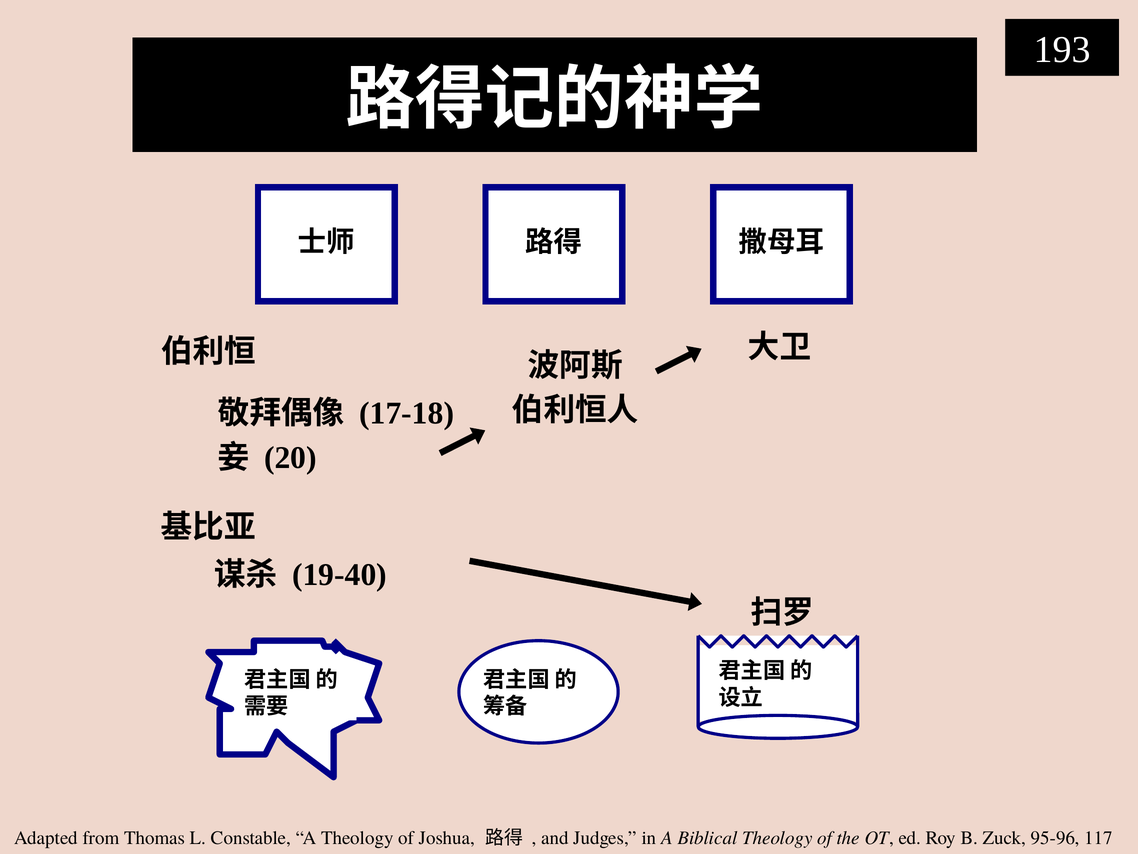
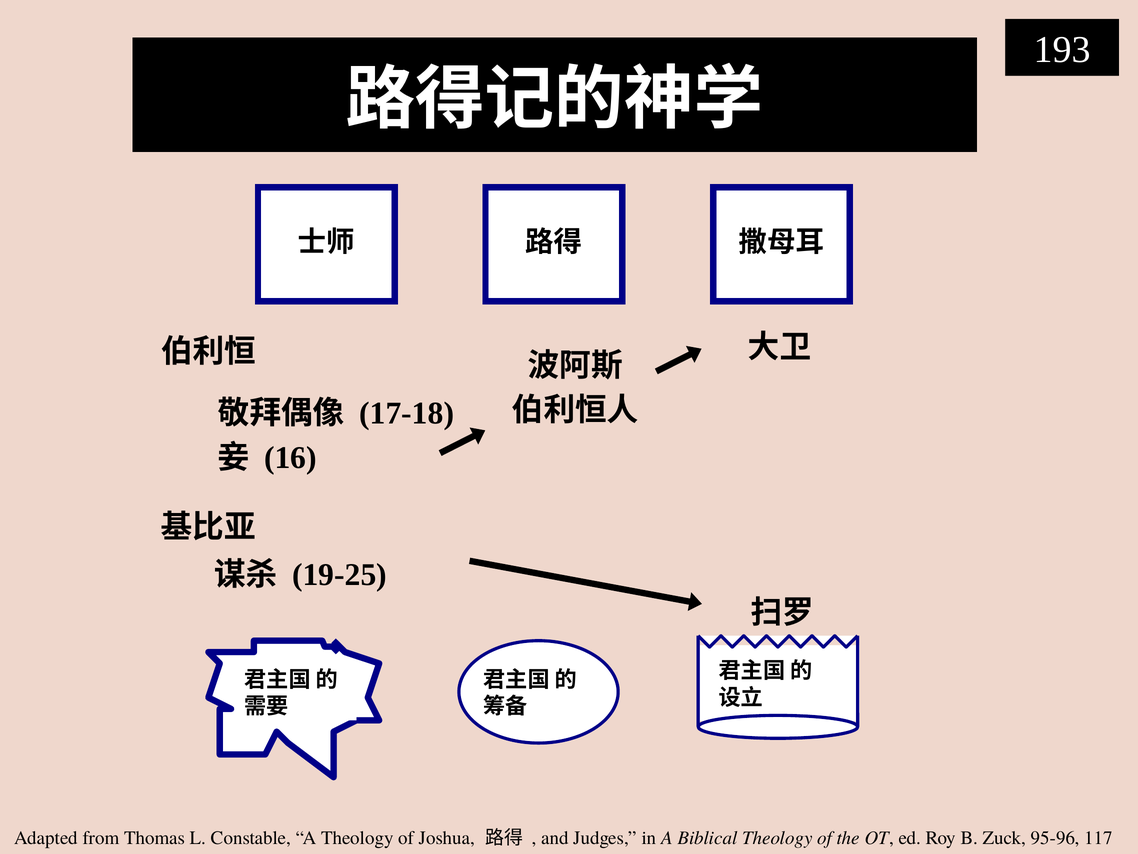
20: 20 -> 16
19-40: 19-40 -> 19-25
